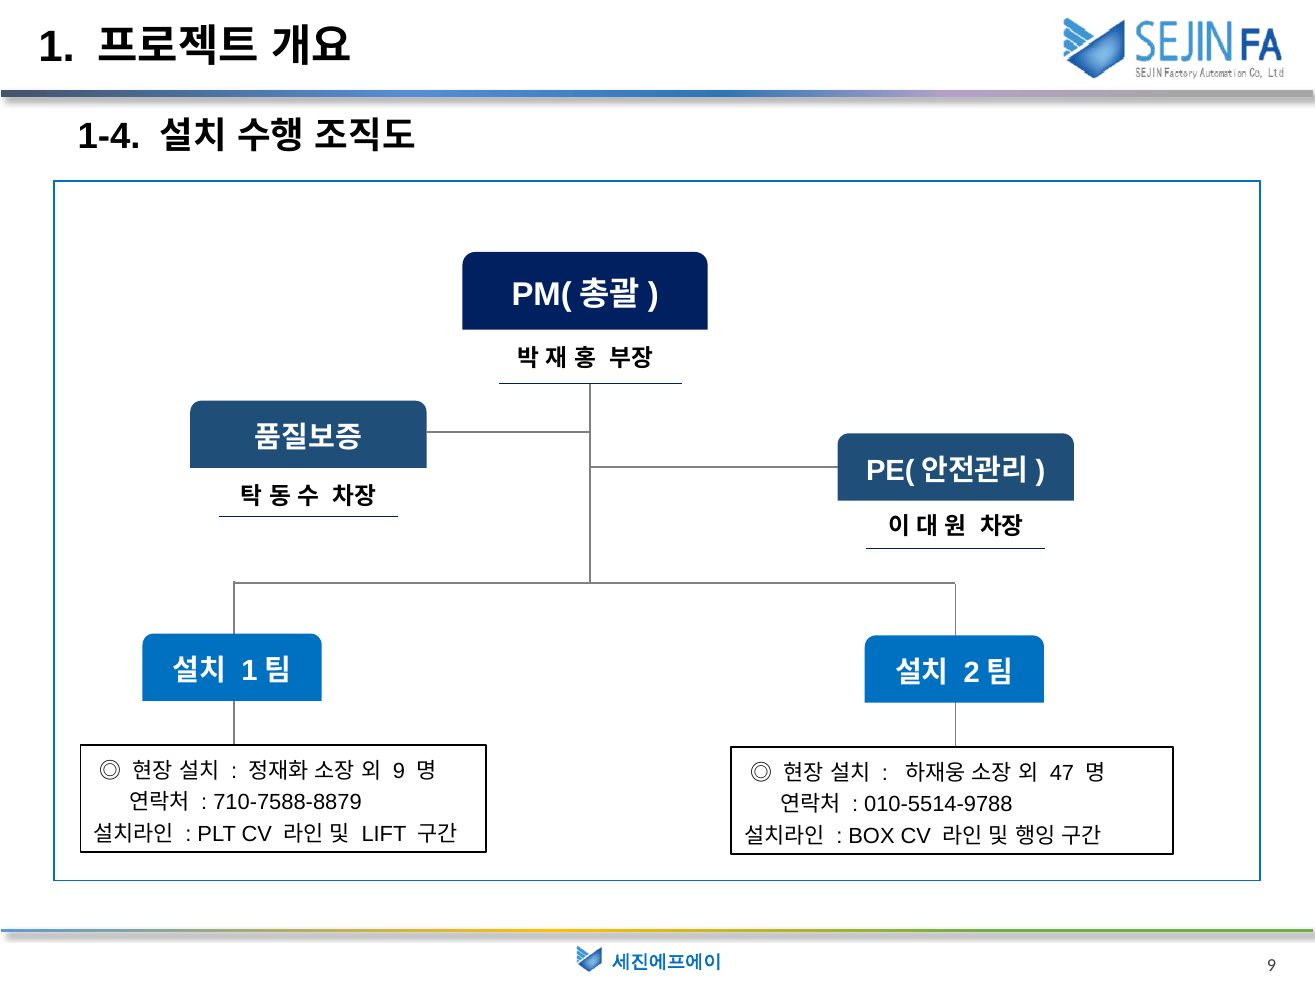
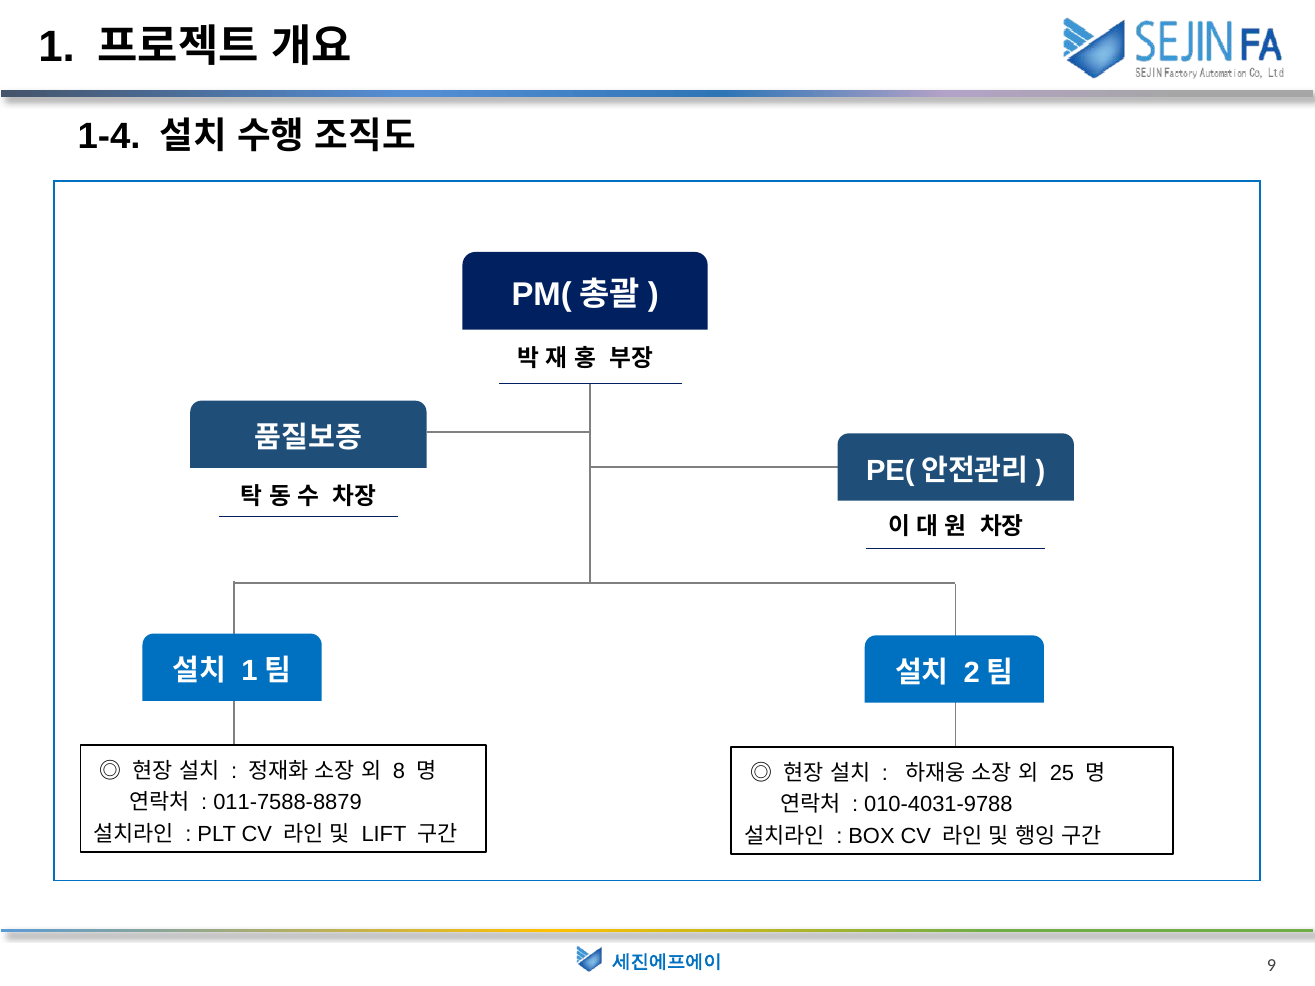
9 at (399, 771): 9 -> 8
47: 47 -> 25
710-7588-8879: 710-7588-8879 -> 011-7588-8879
010-5514-9788: 010-5514-9788 -> 010-4031-9788
